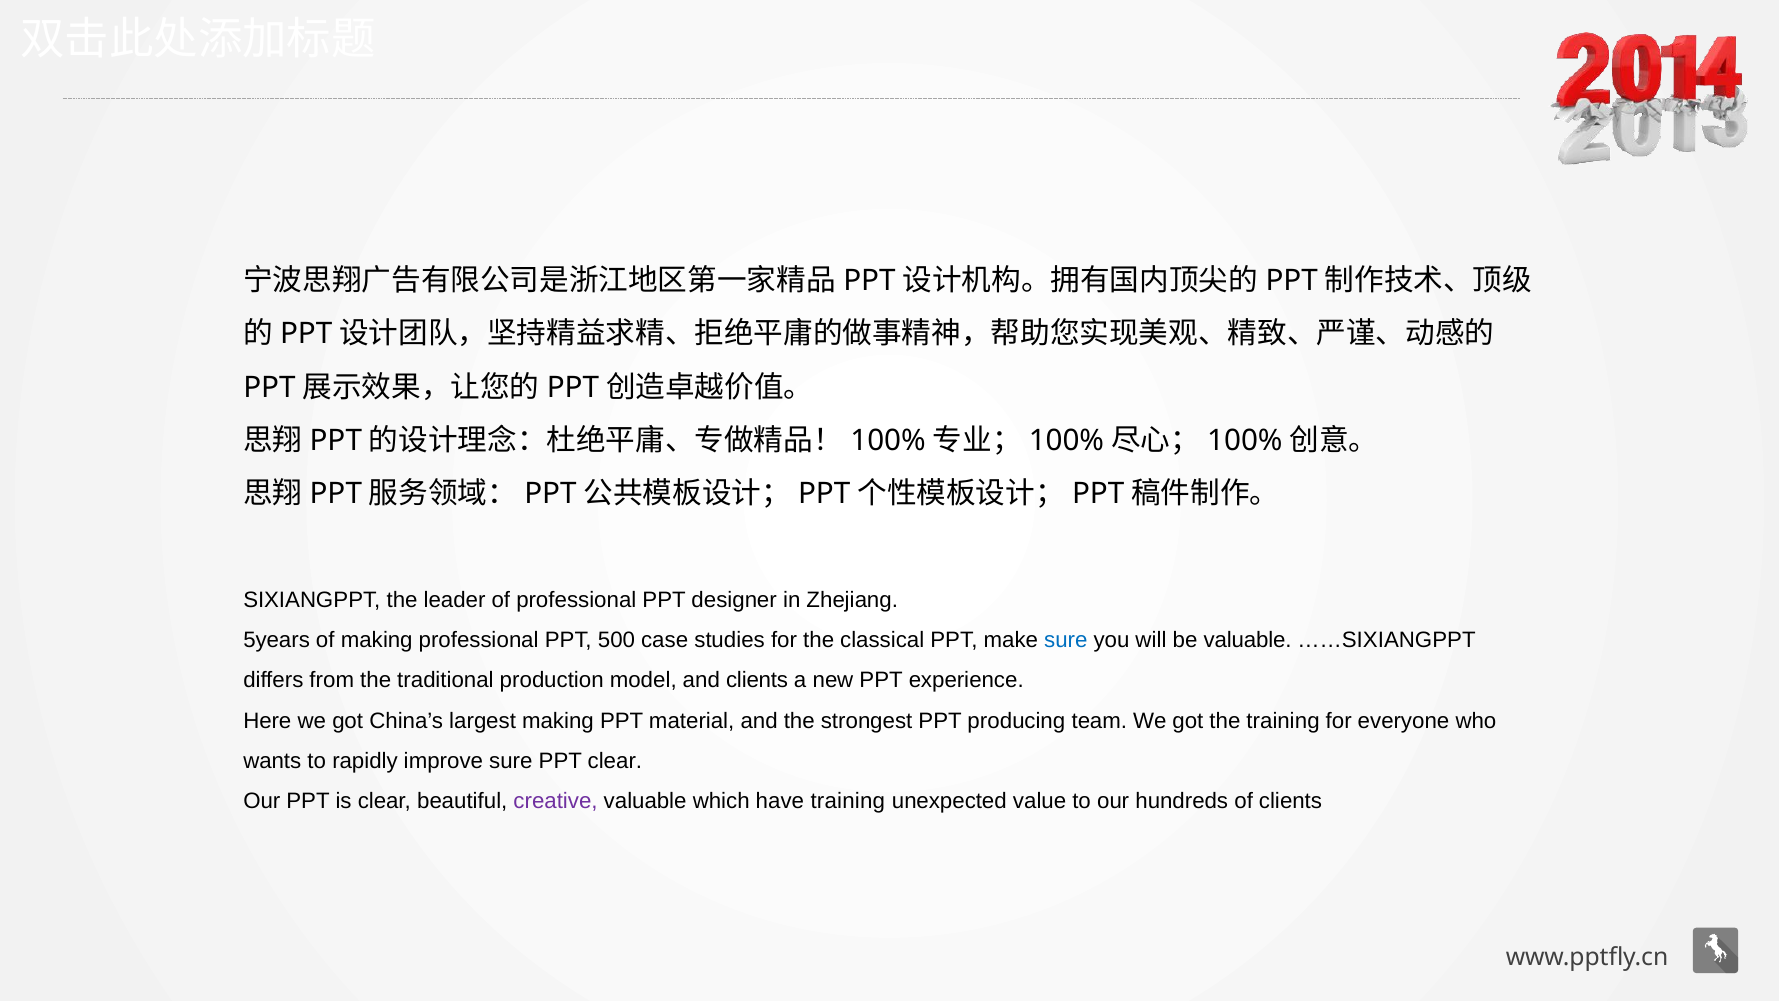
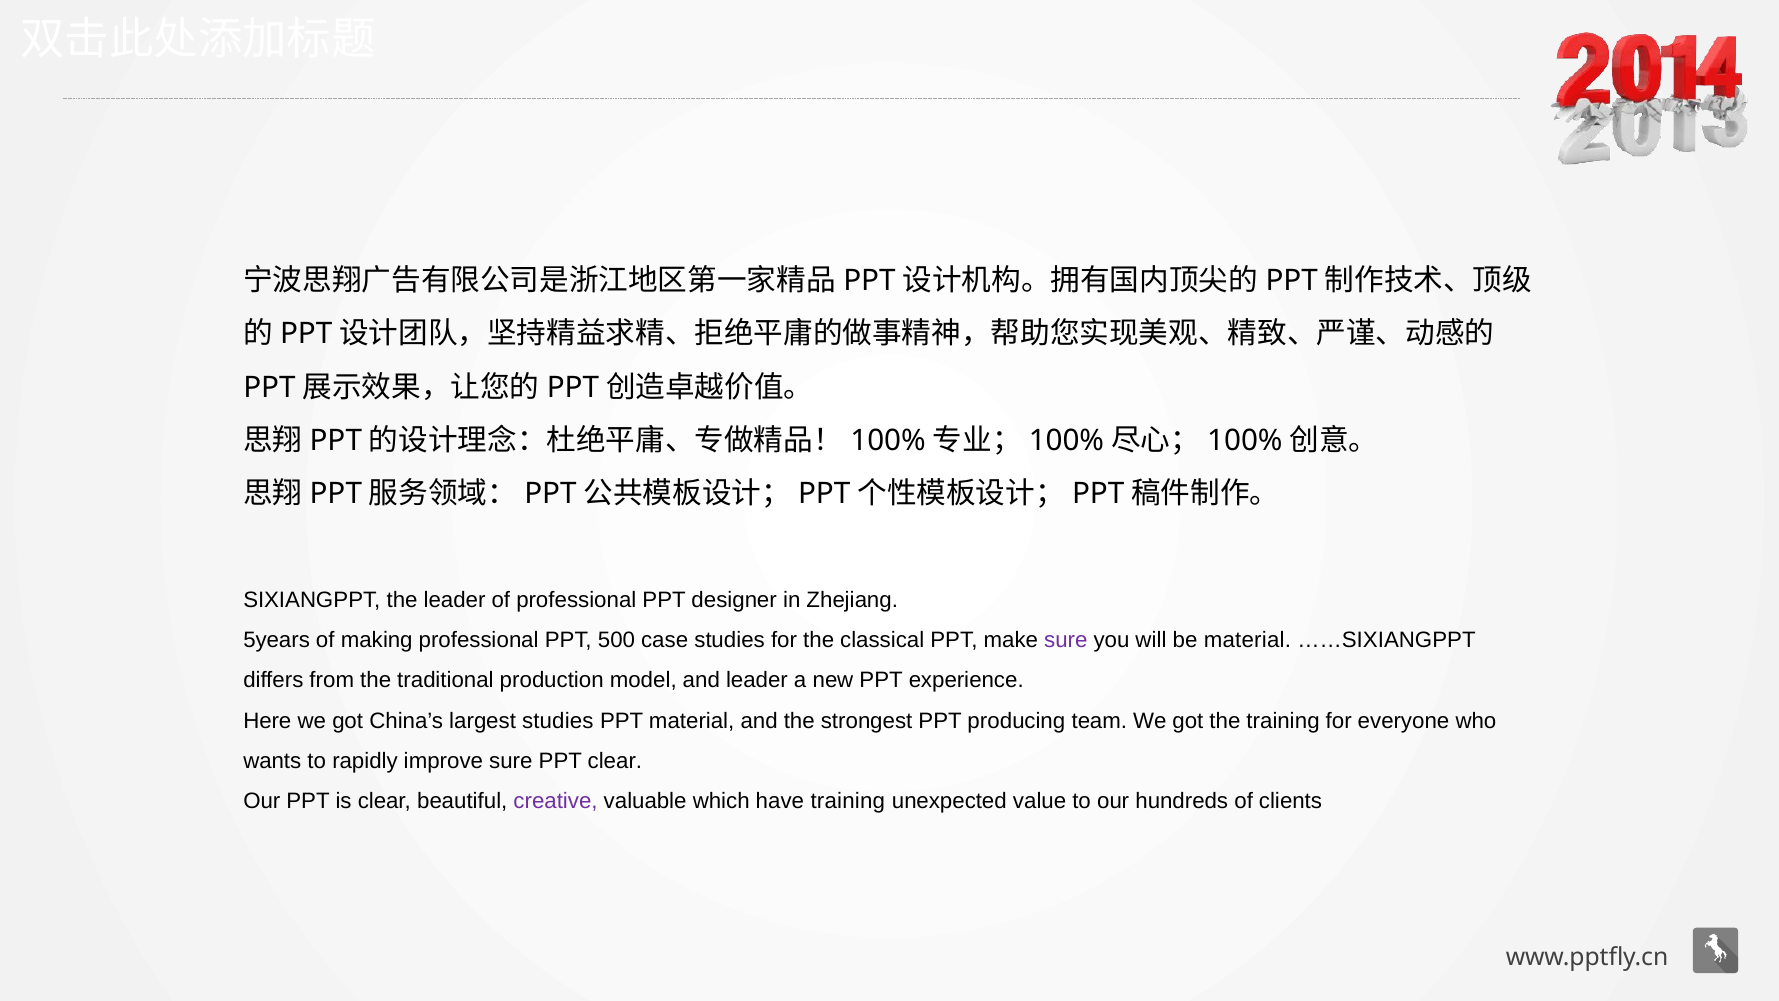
sure at (1066, 640) colour: blue -> purple
be valuable: valuable -> material
and clients: clients -> leader
largest making: making -> studies
